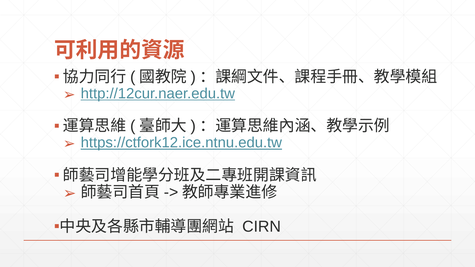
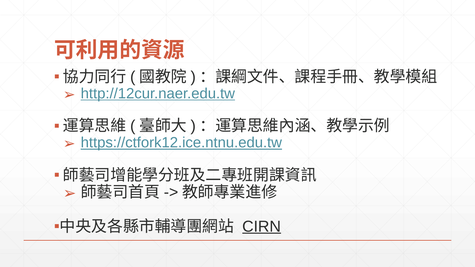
CIRN underline: none -> present
